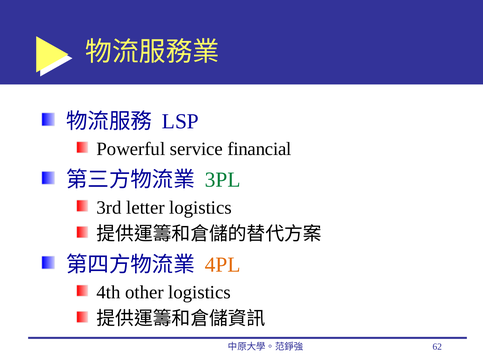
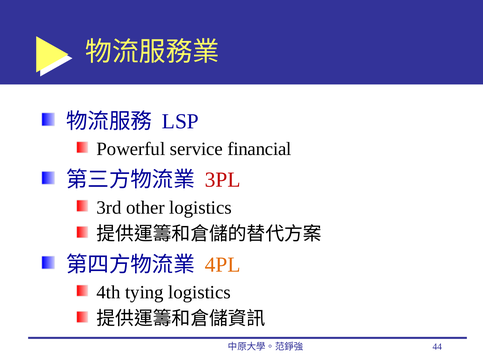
3PL colour: green -> red
letter: letter -> other
other: other -> tying
62: 62 -> 44
